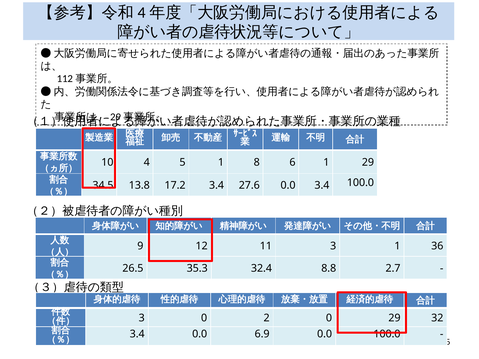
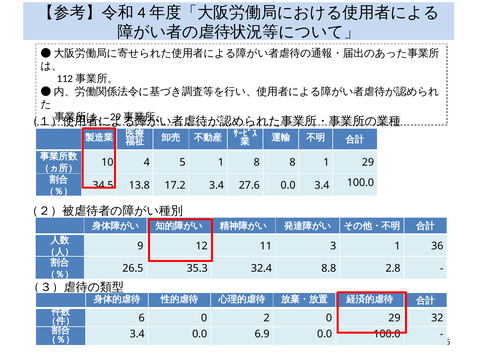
8 6: 6 -> 8
2.7: 2.7 -> 2.8
3 at (142, 318): 3 -> 6
